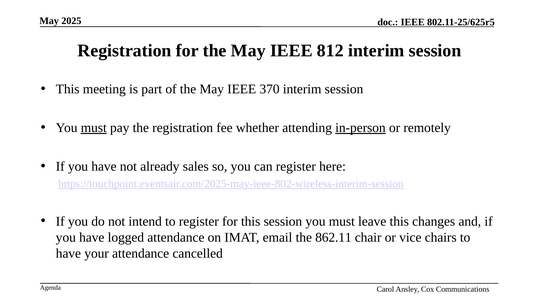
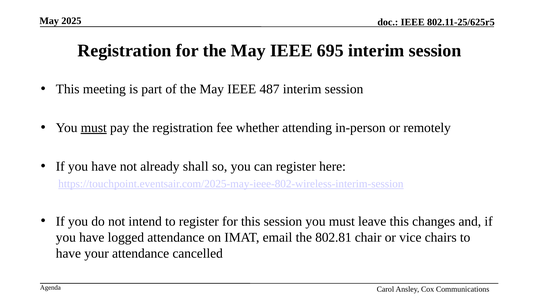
812: 812 -> 695
370: 370 -> 487
in-person underline: present -> none
sales: sales -> shall
862.11: 862.11 -> 802.81
